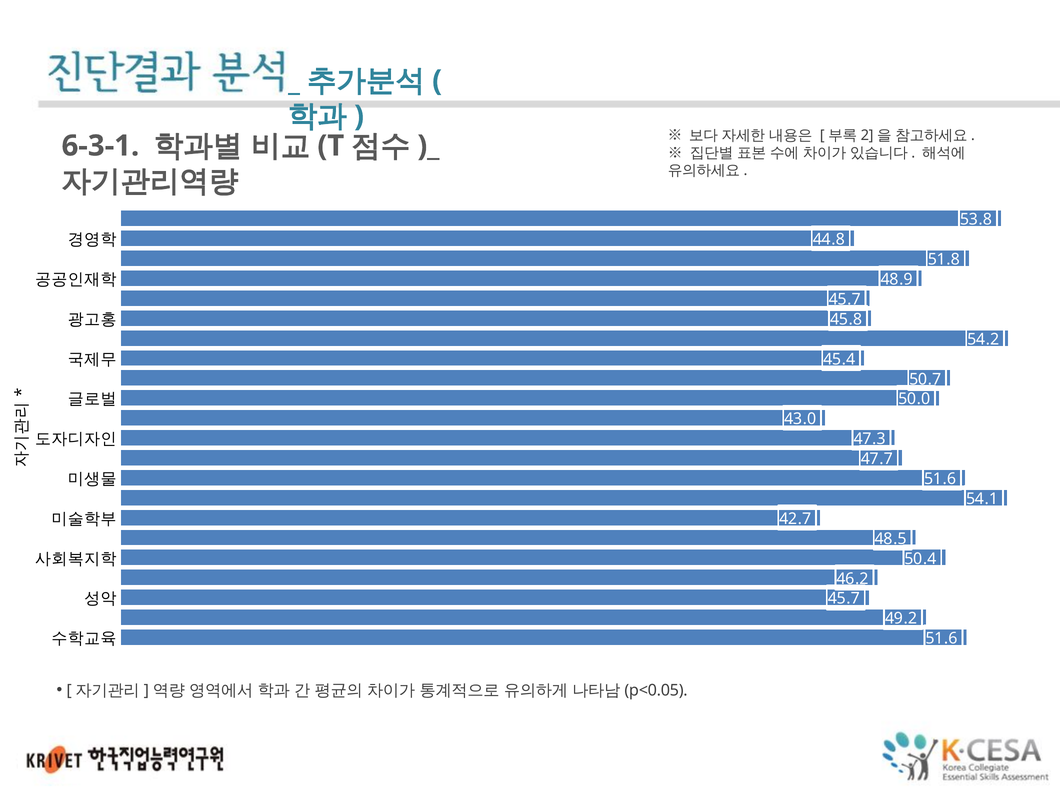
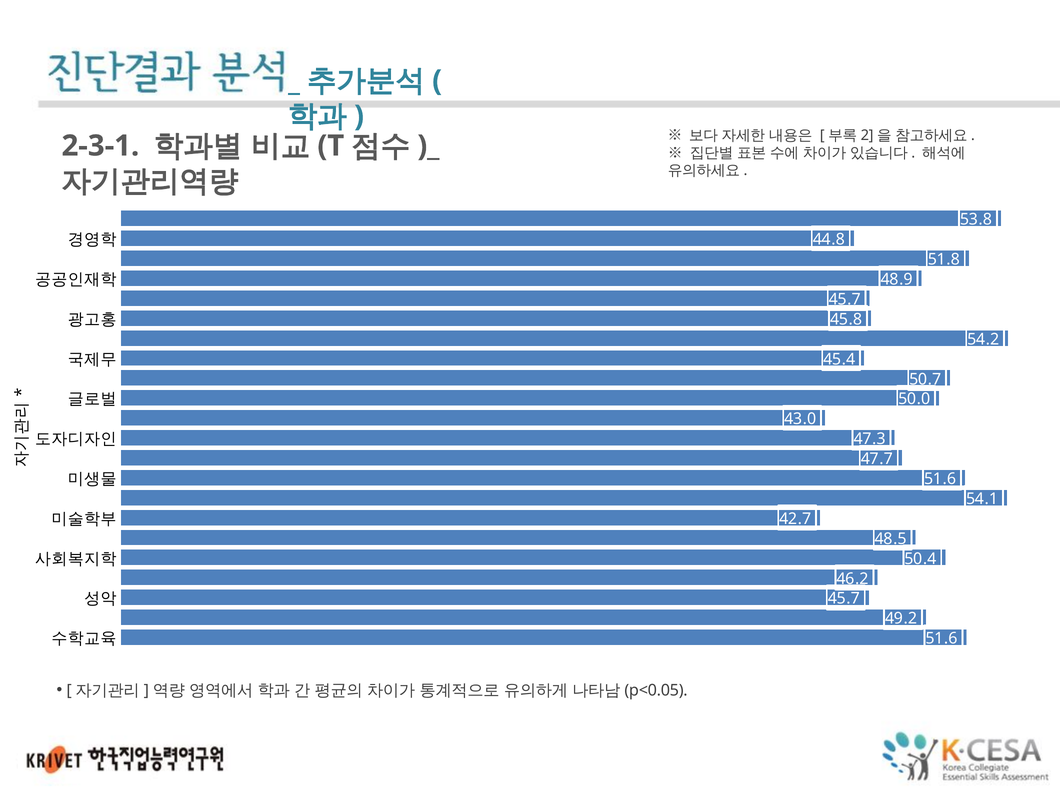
6-3-1: 6-3-1 -> 2-3-1
